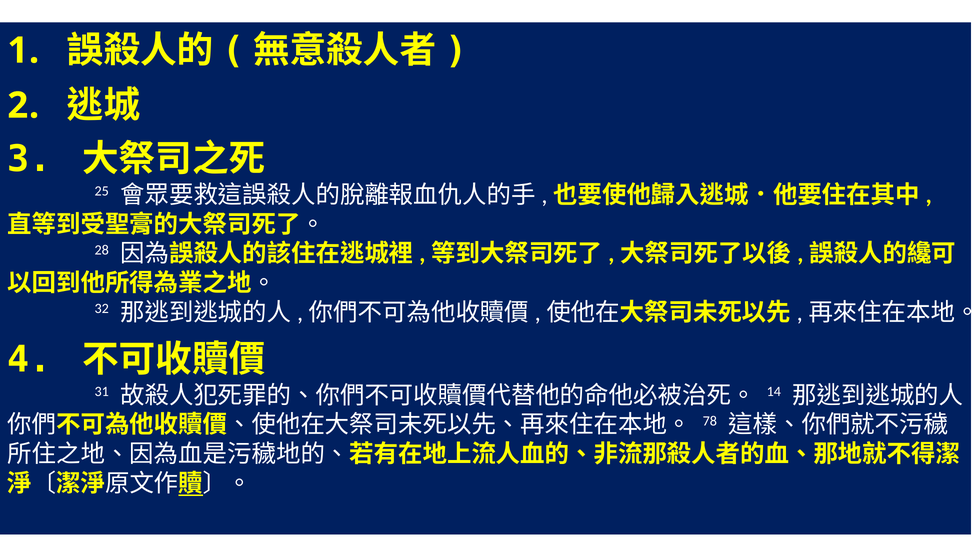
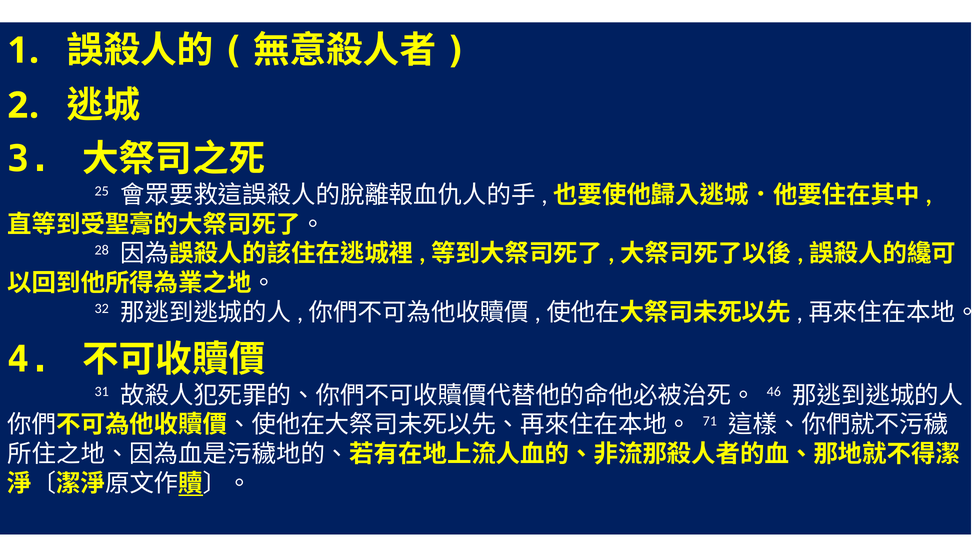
14: 14 -> 46
78: 78 -> 71
